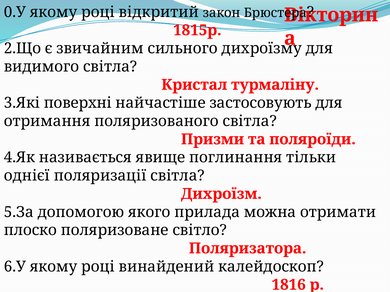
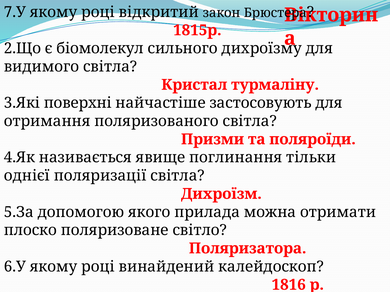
0.У: 0.У -> 7.У
звичайним: звичайним -> біомолекул
